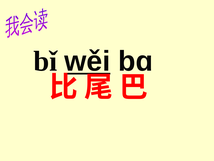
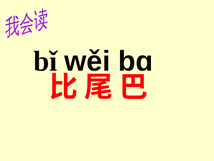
wěi underline: present -> none
